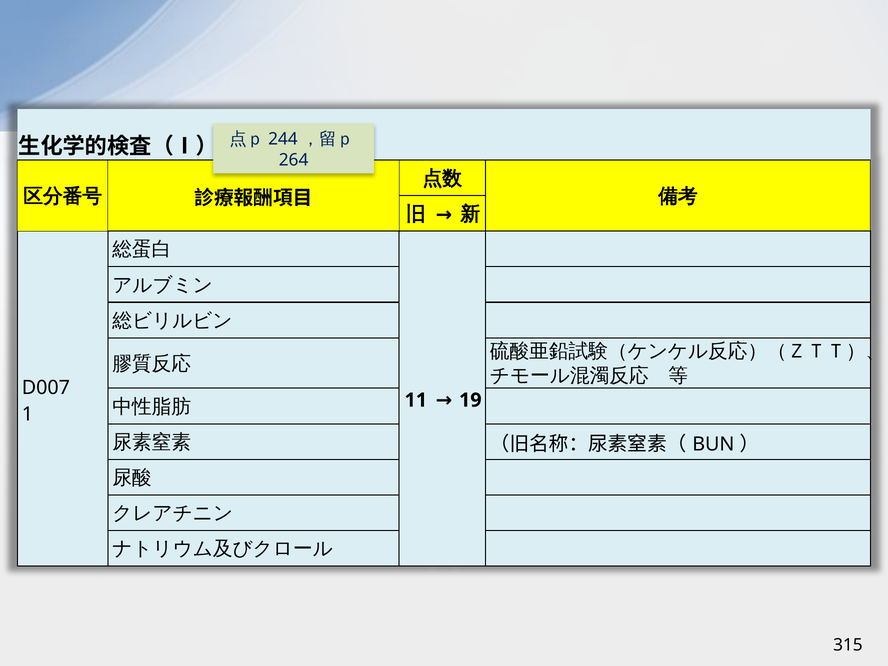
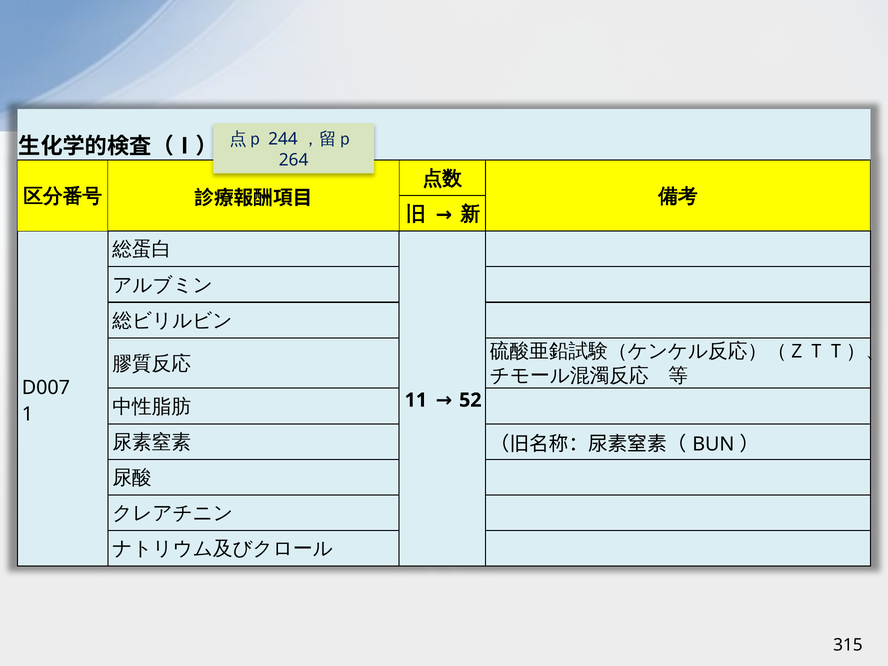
19: 19 -> 52
